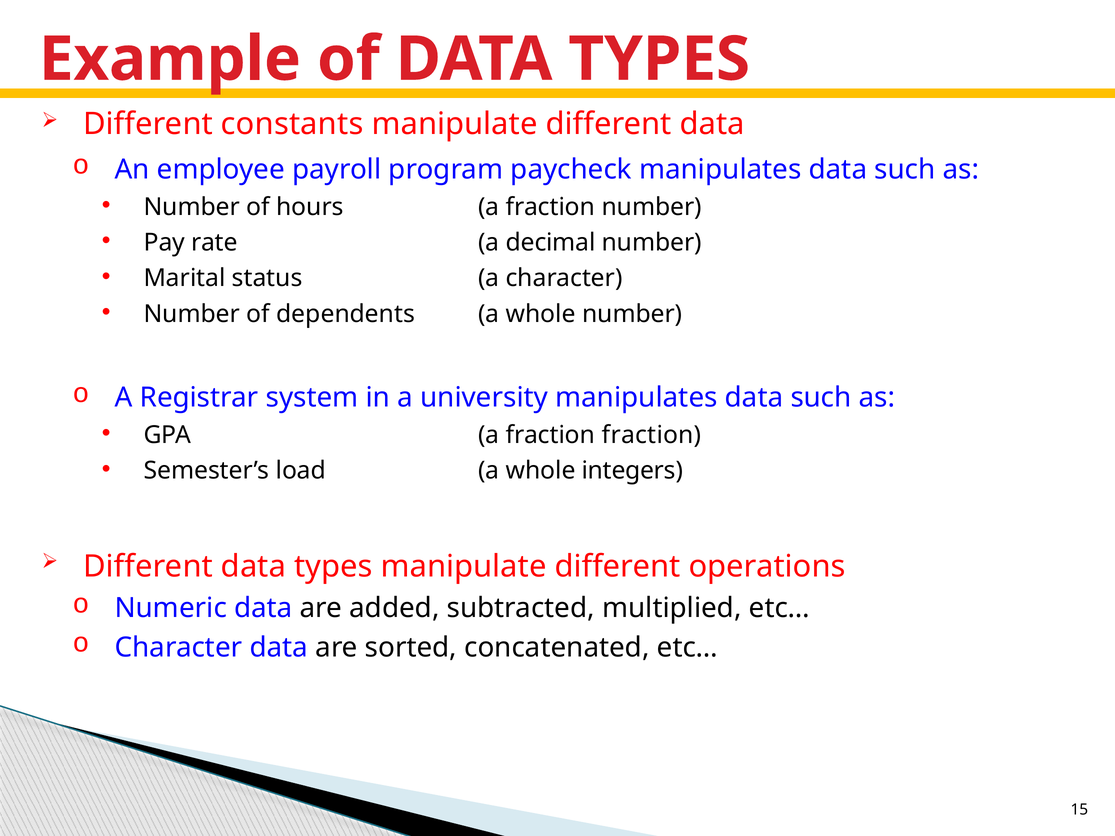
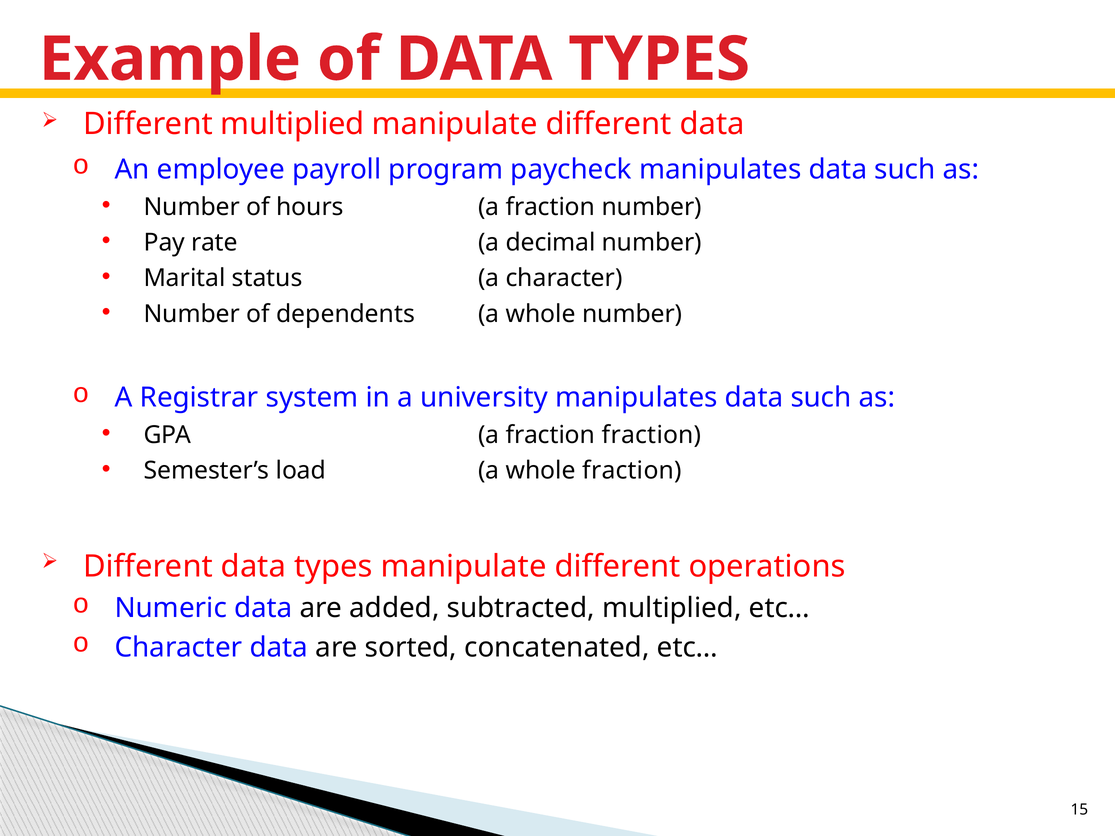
Different constants: constants -> multiplied
whole integers: integers -> fraction
